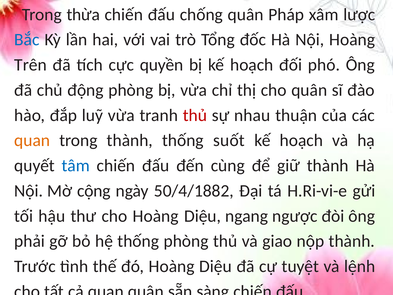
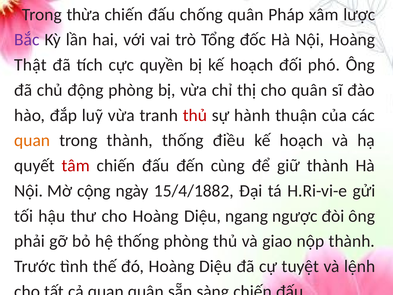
Bắc colour: blue -> purple
Trên: Trên -> Thật
nhau: nhau -> hành
suốt: suốt -> điều
tâm colour: blue -> red
50/4/1882: 50/4/1882 -> 15/4/1882
